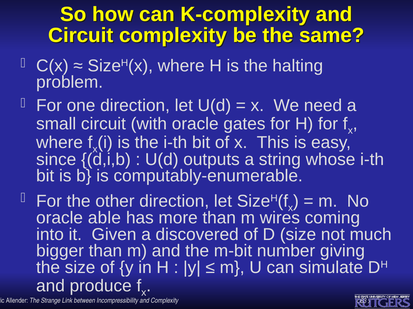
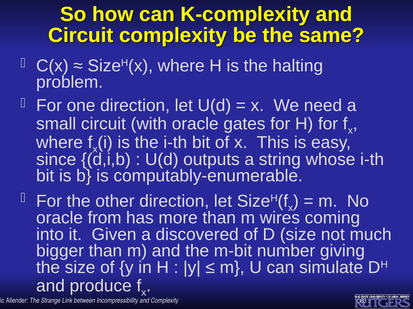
able: able -> from
